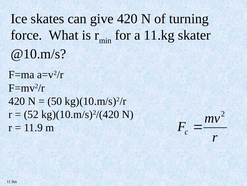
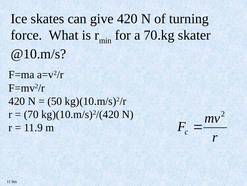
11.kg: 11.kg -> 70.kg
52: 52 -> 70
